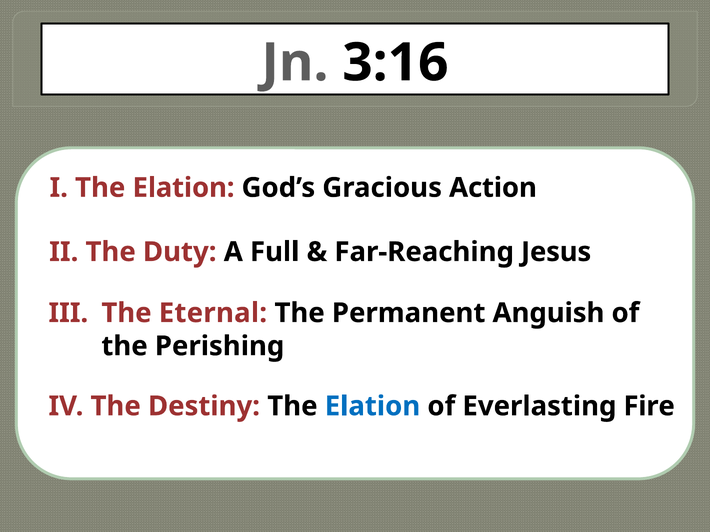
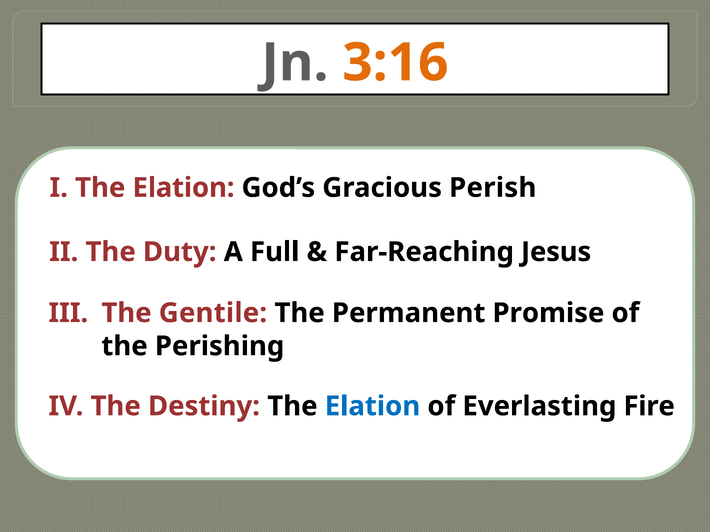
3:16 colour: black -> orange
Action: Action -> Perish
Eternal: Eternal -> Gentile
Anguish: Anguish -> Promise
